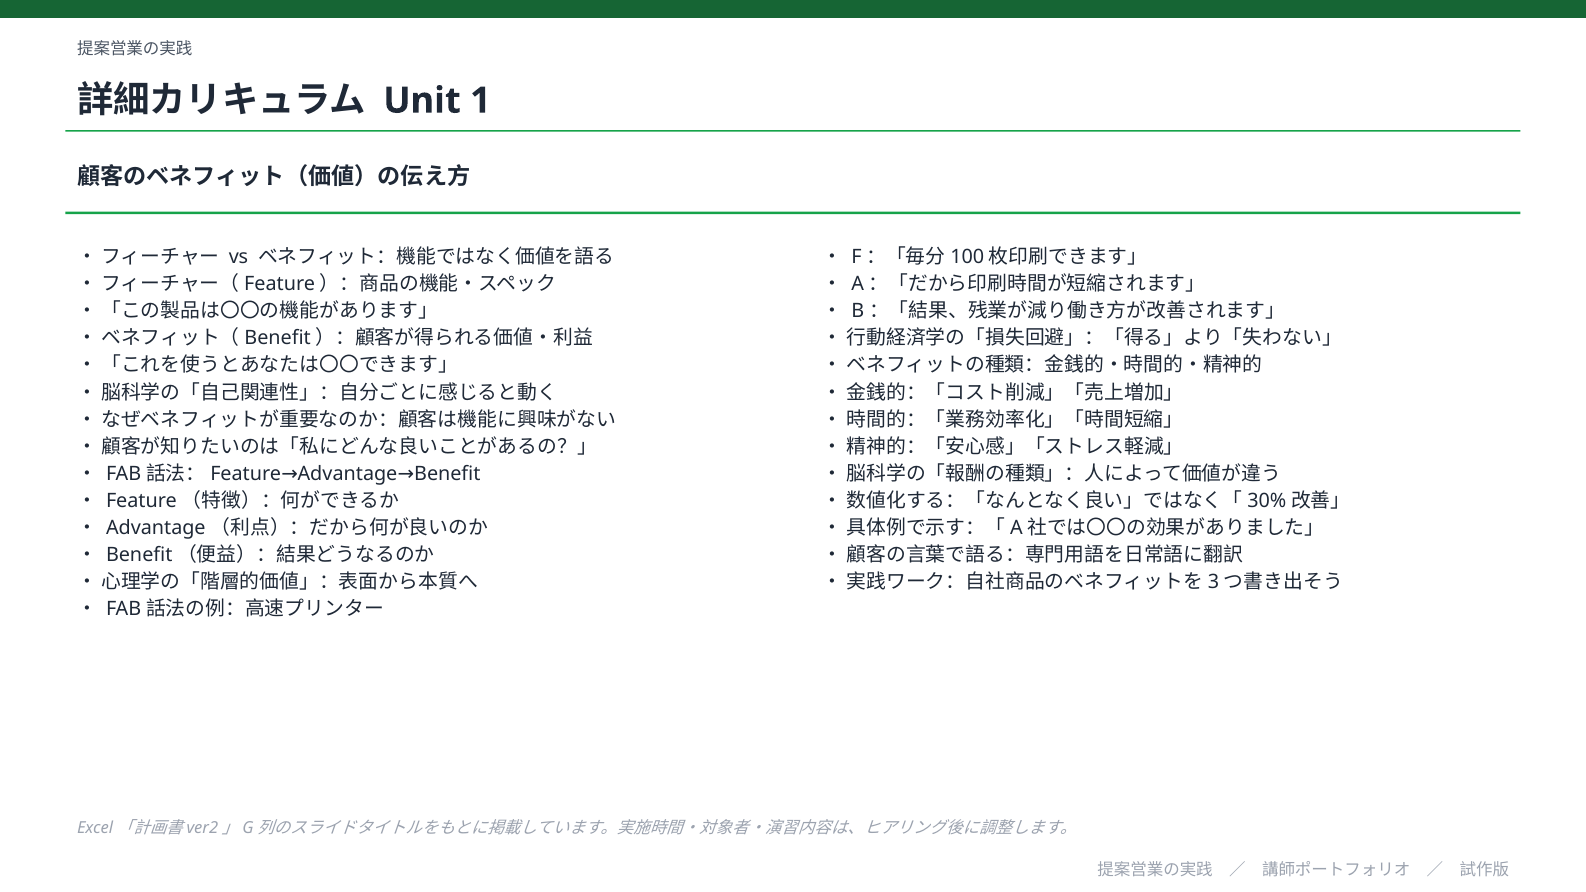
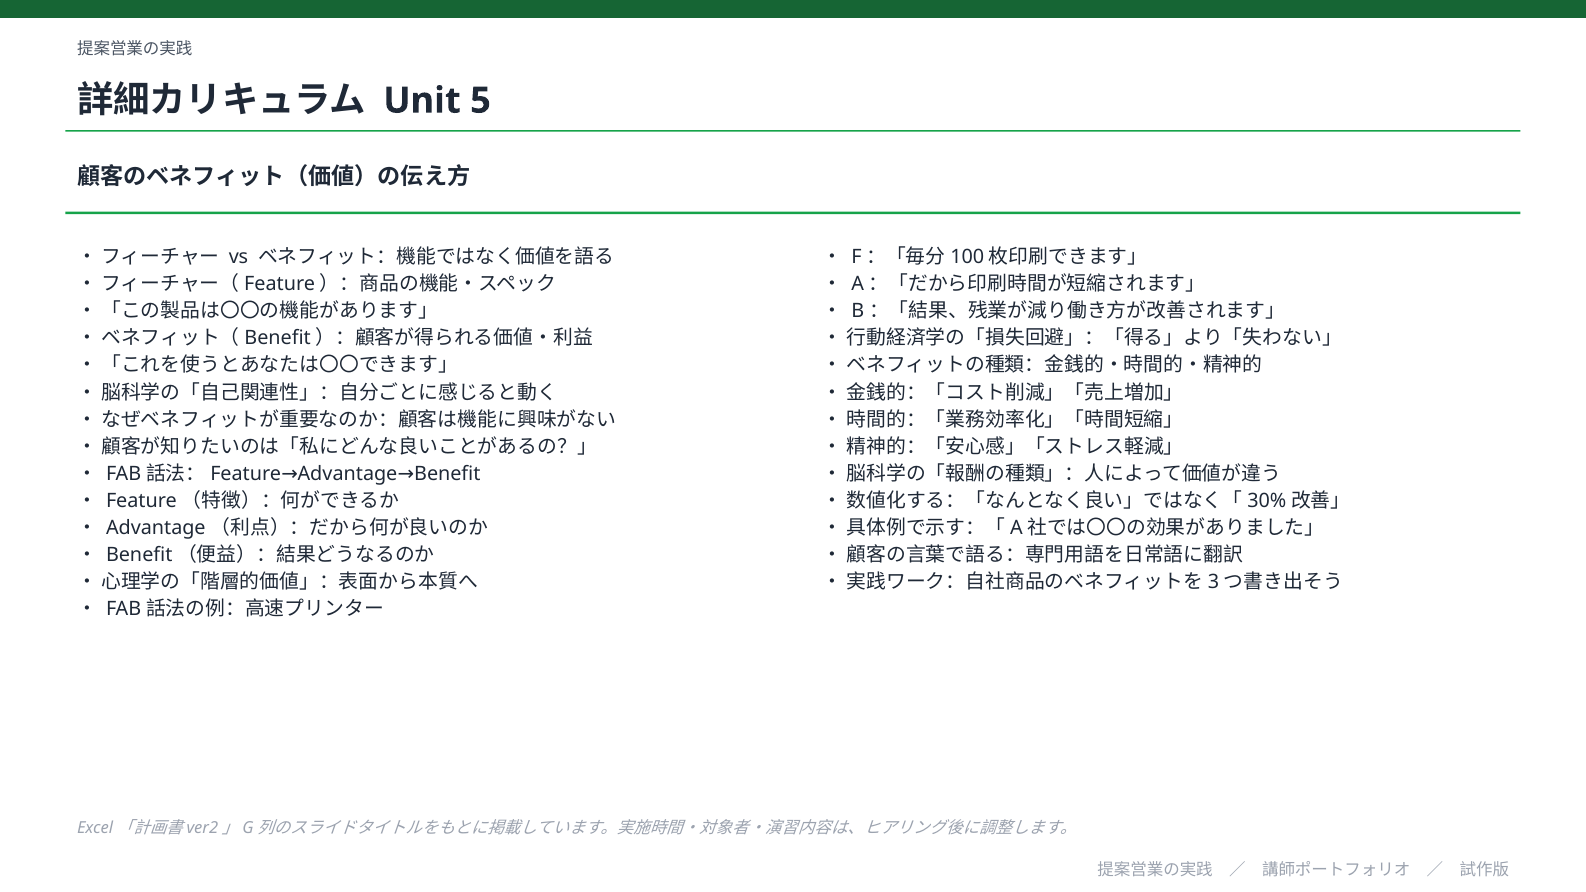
1: 1 -> 5
